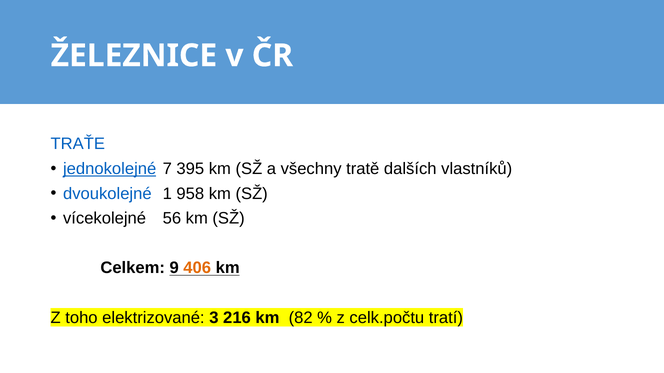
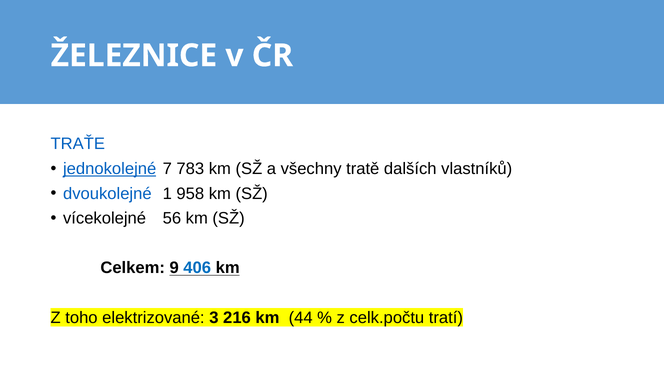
395: 395 -> 783
406 colour: orange -> blue
82: 82 -> 44
